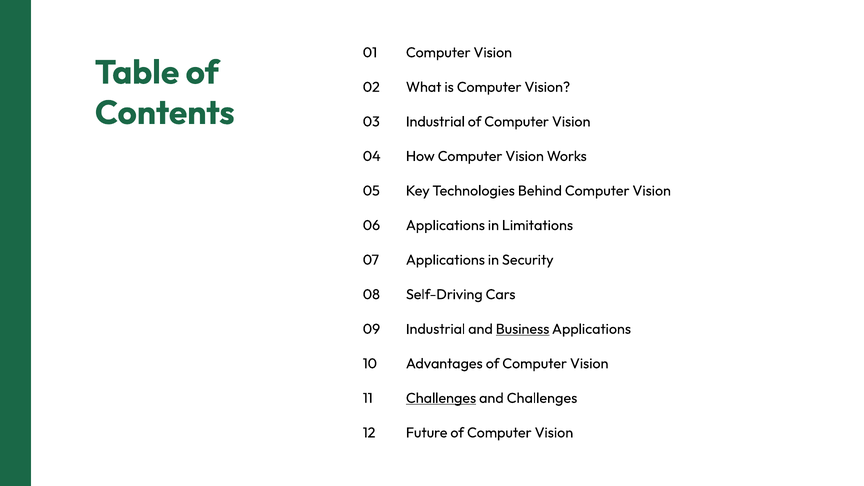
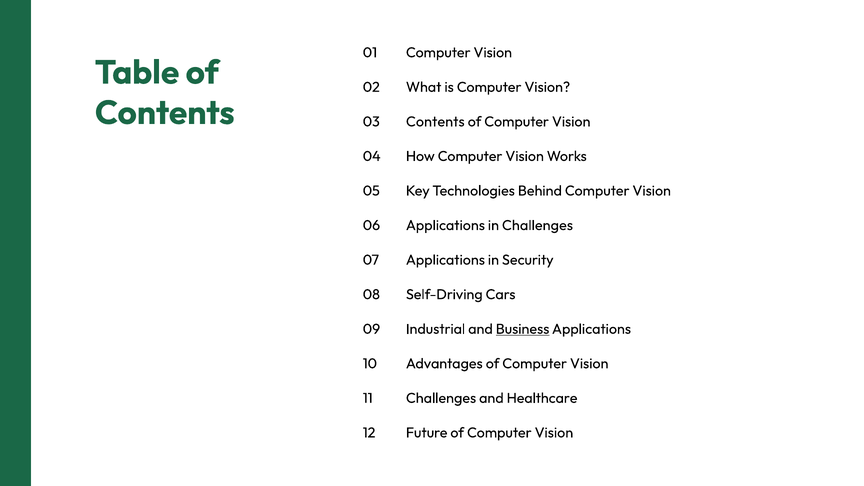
03 Industrial: Industrial -> Contents
in Limitations: Limitations -> Challenges
Challenges at (441, 398) underline: present -> none
and Challenges: Challenges -> Healthcare
